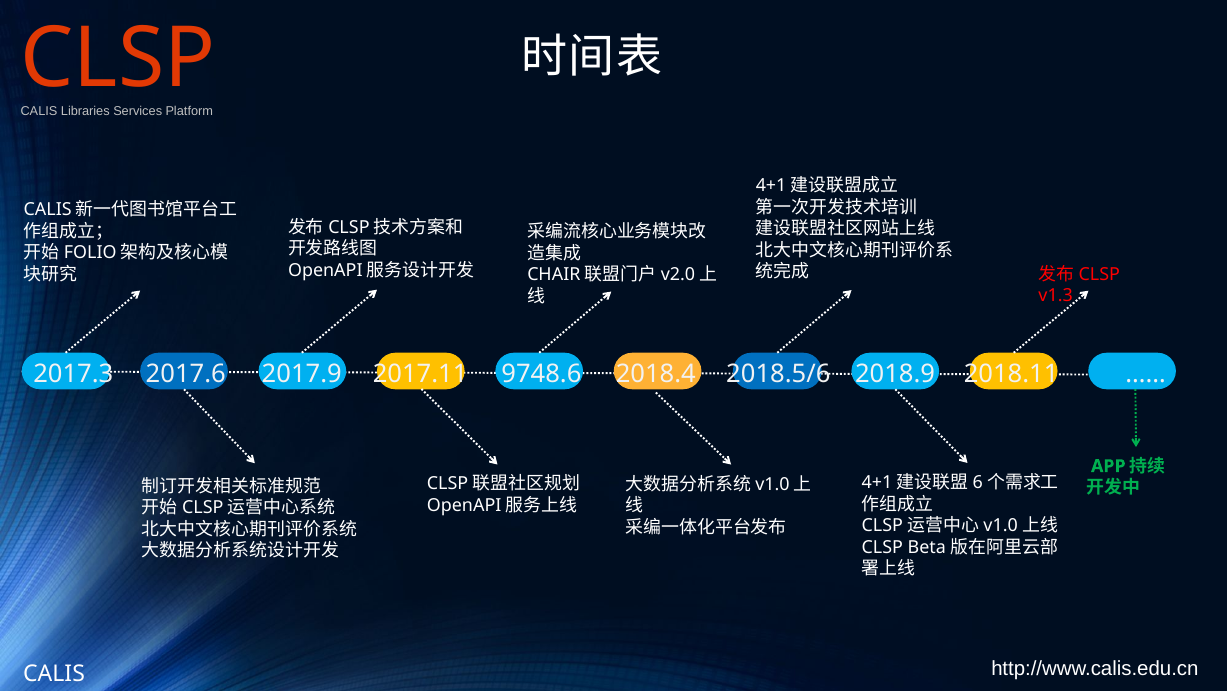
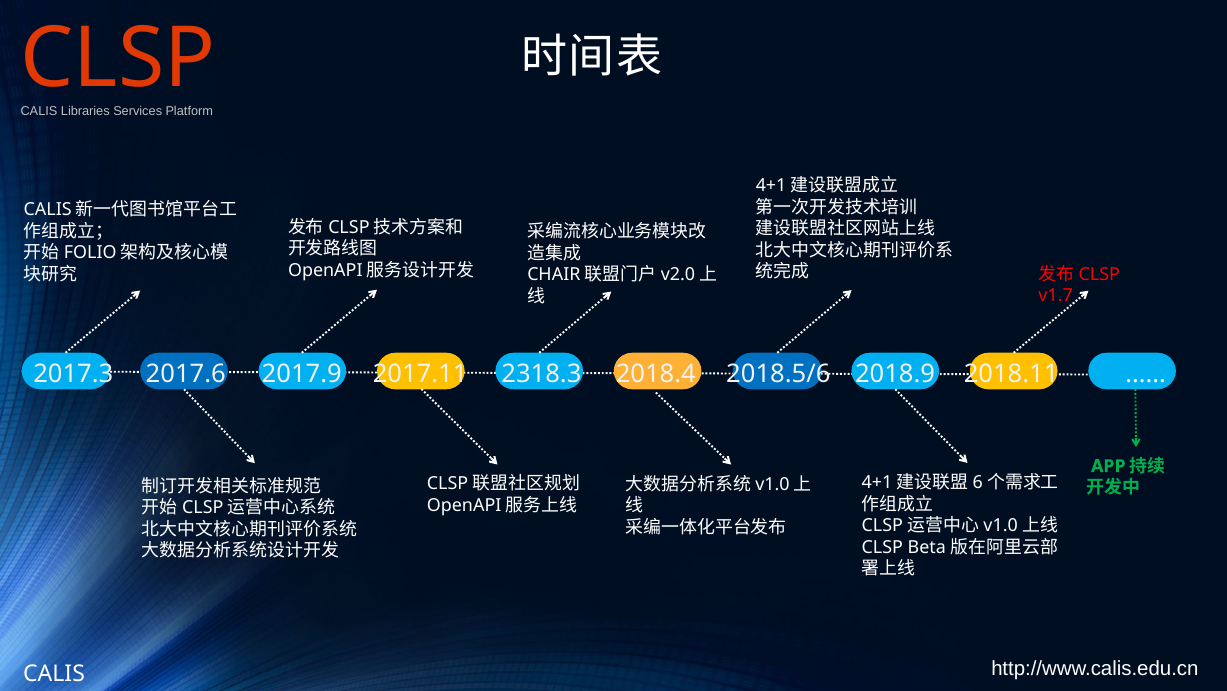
v1.3: v1.3 -> v1.7
9748.6: 9748.6 -> 2318.3
